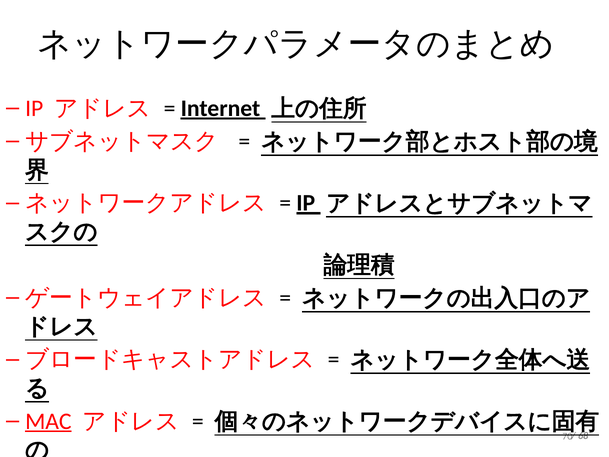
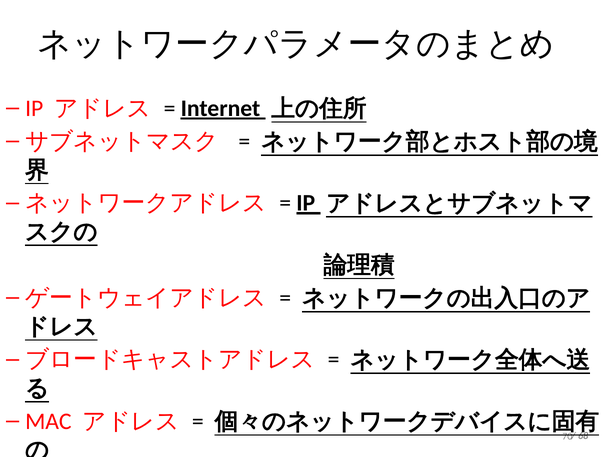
MAC underline: present -> none
